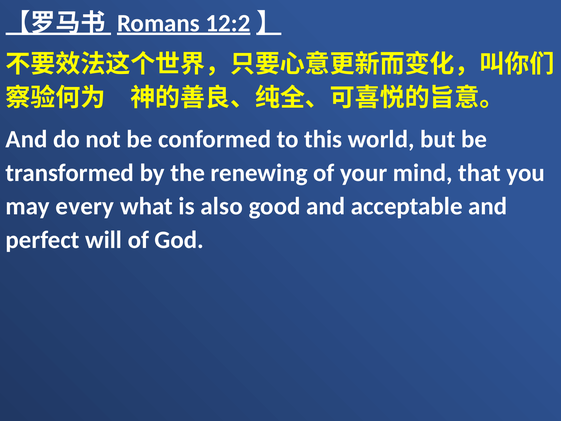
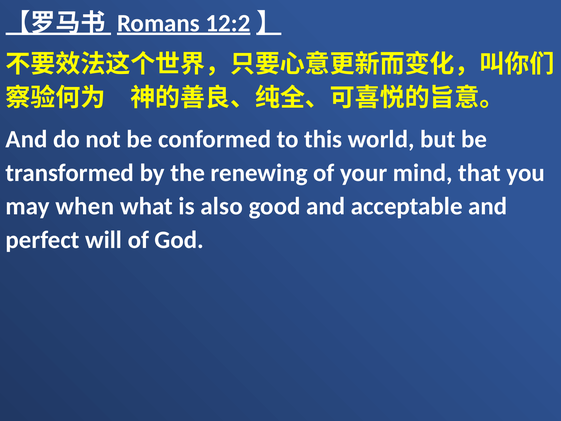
every: every -> when
